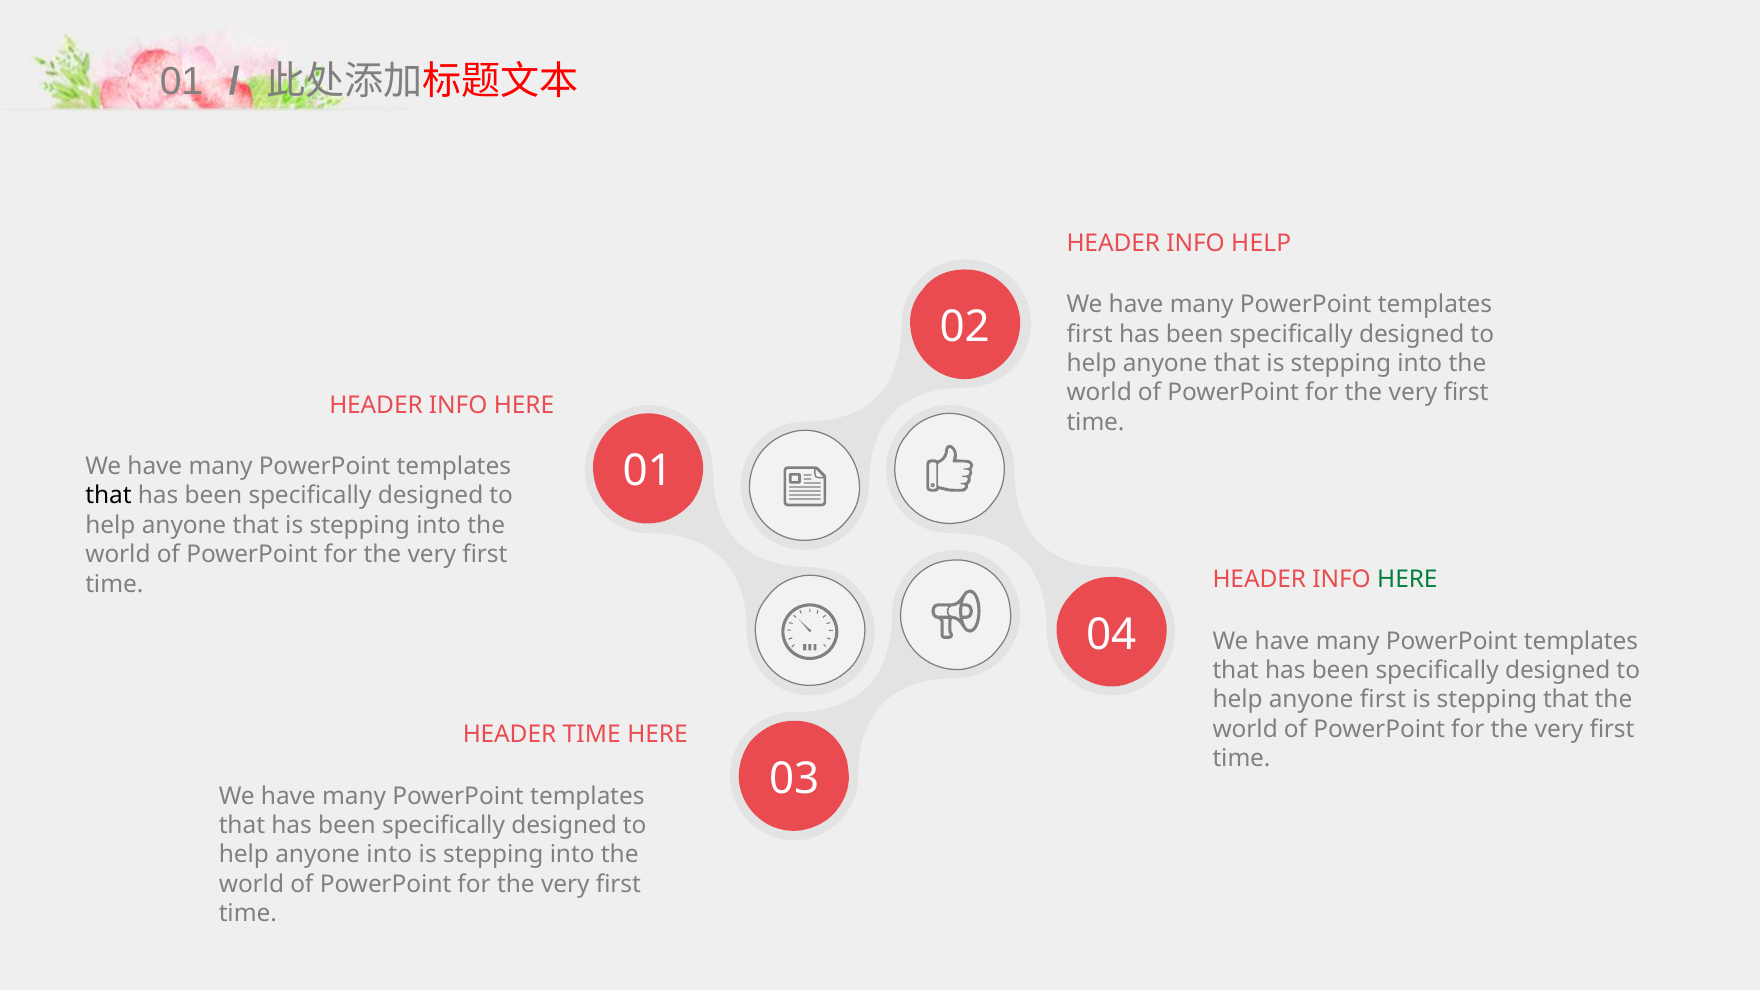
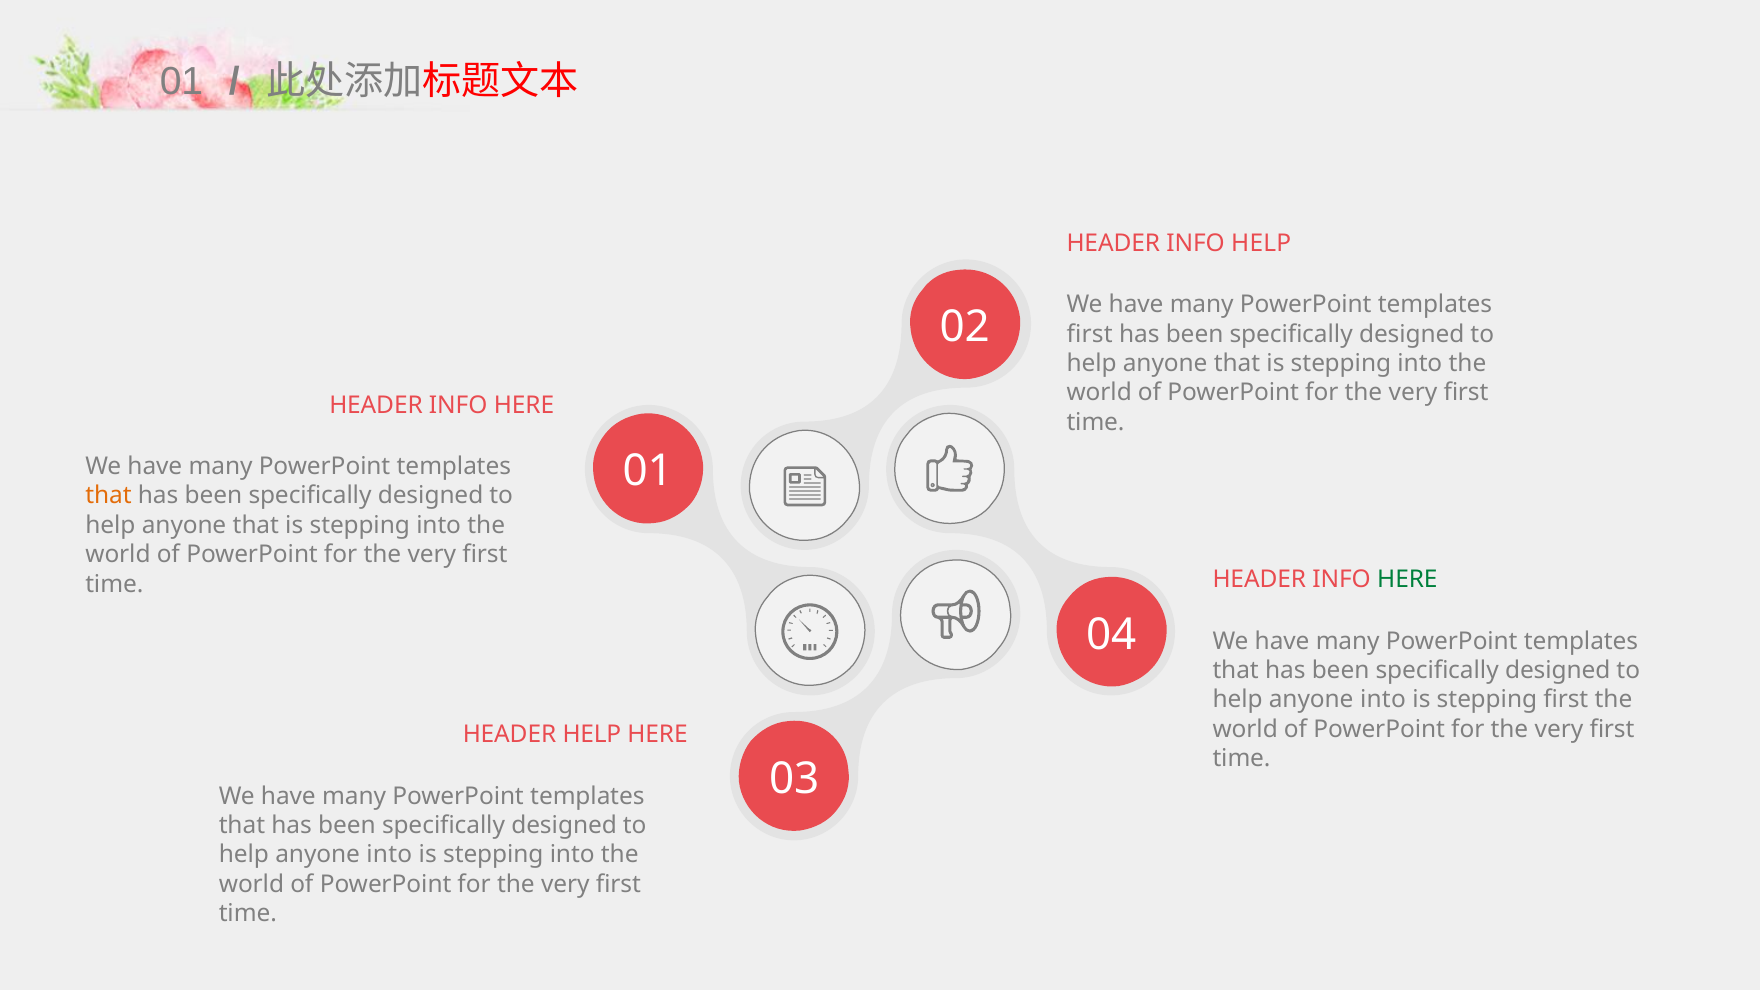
that at (109, 496) colour: black -> orange
first at (1383, 700): first -> into
stepping that: that -> first
HEADER TIME: TIME -> HELP
